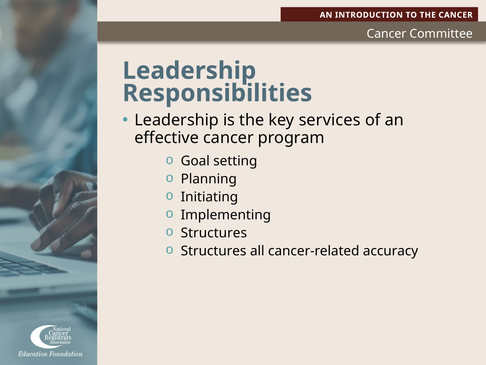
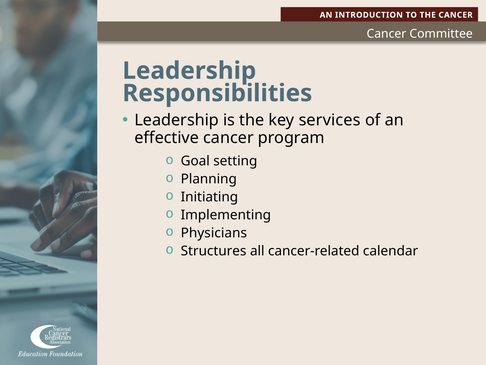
Structures at (214, 233): Structures -> Physicians
accuracy: accuracy -> calendar
